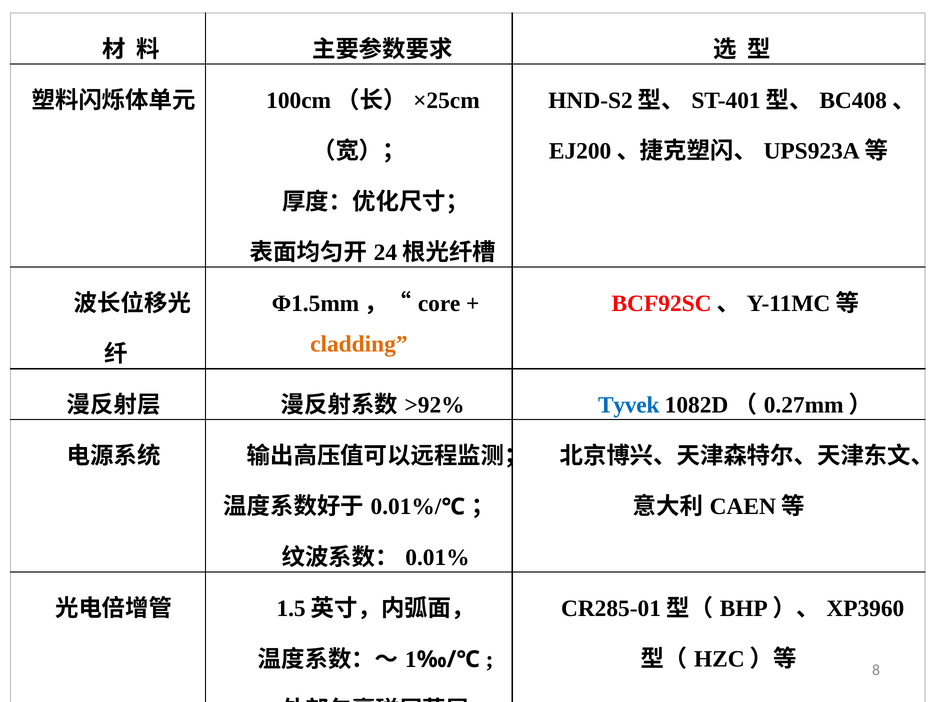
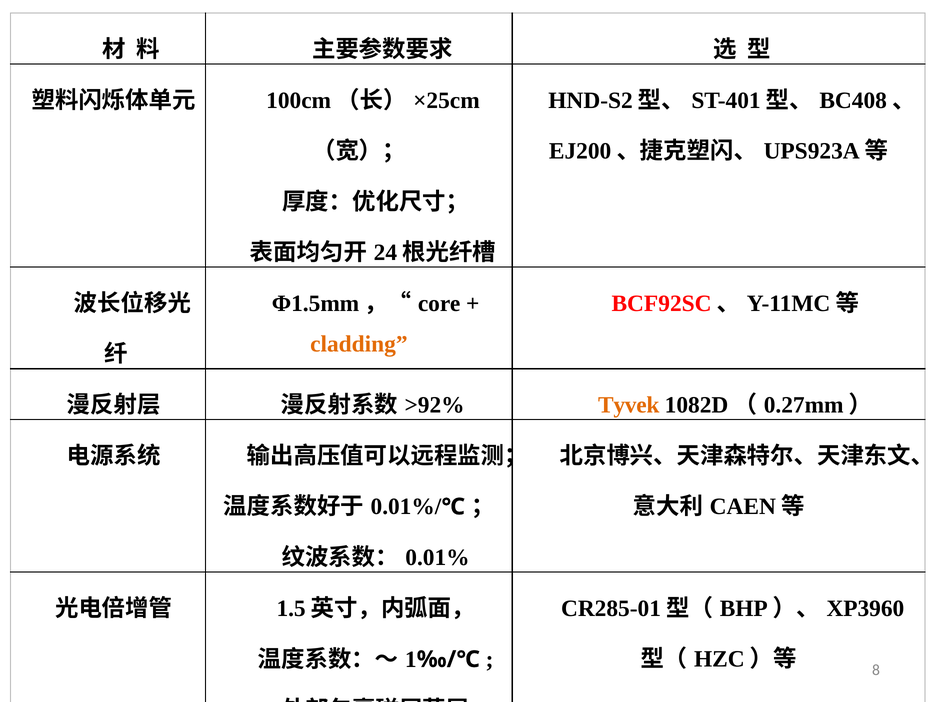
Tyvek colour: blue -> orange
